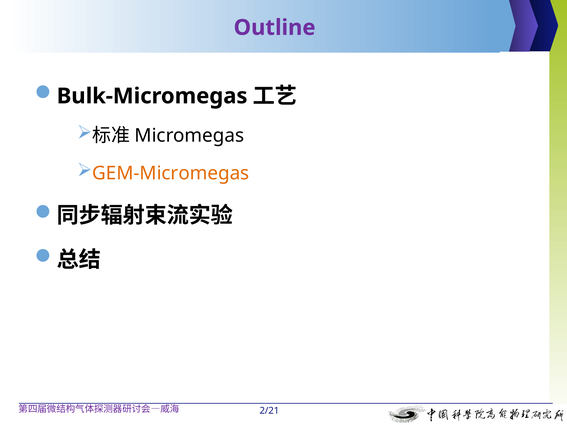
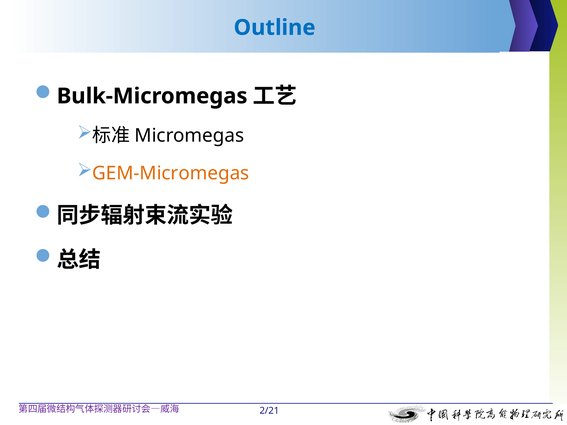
Outline colour: purple -> blue
